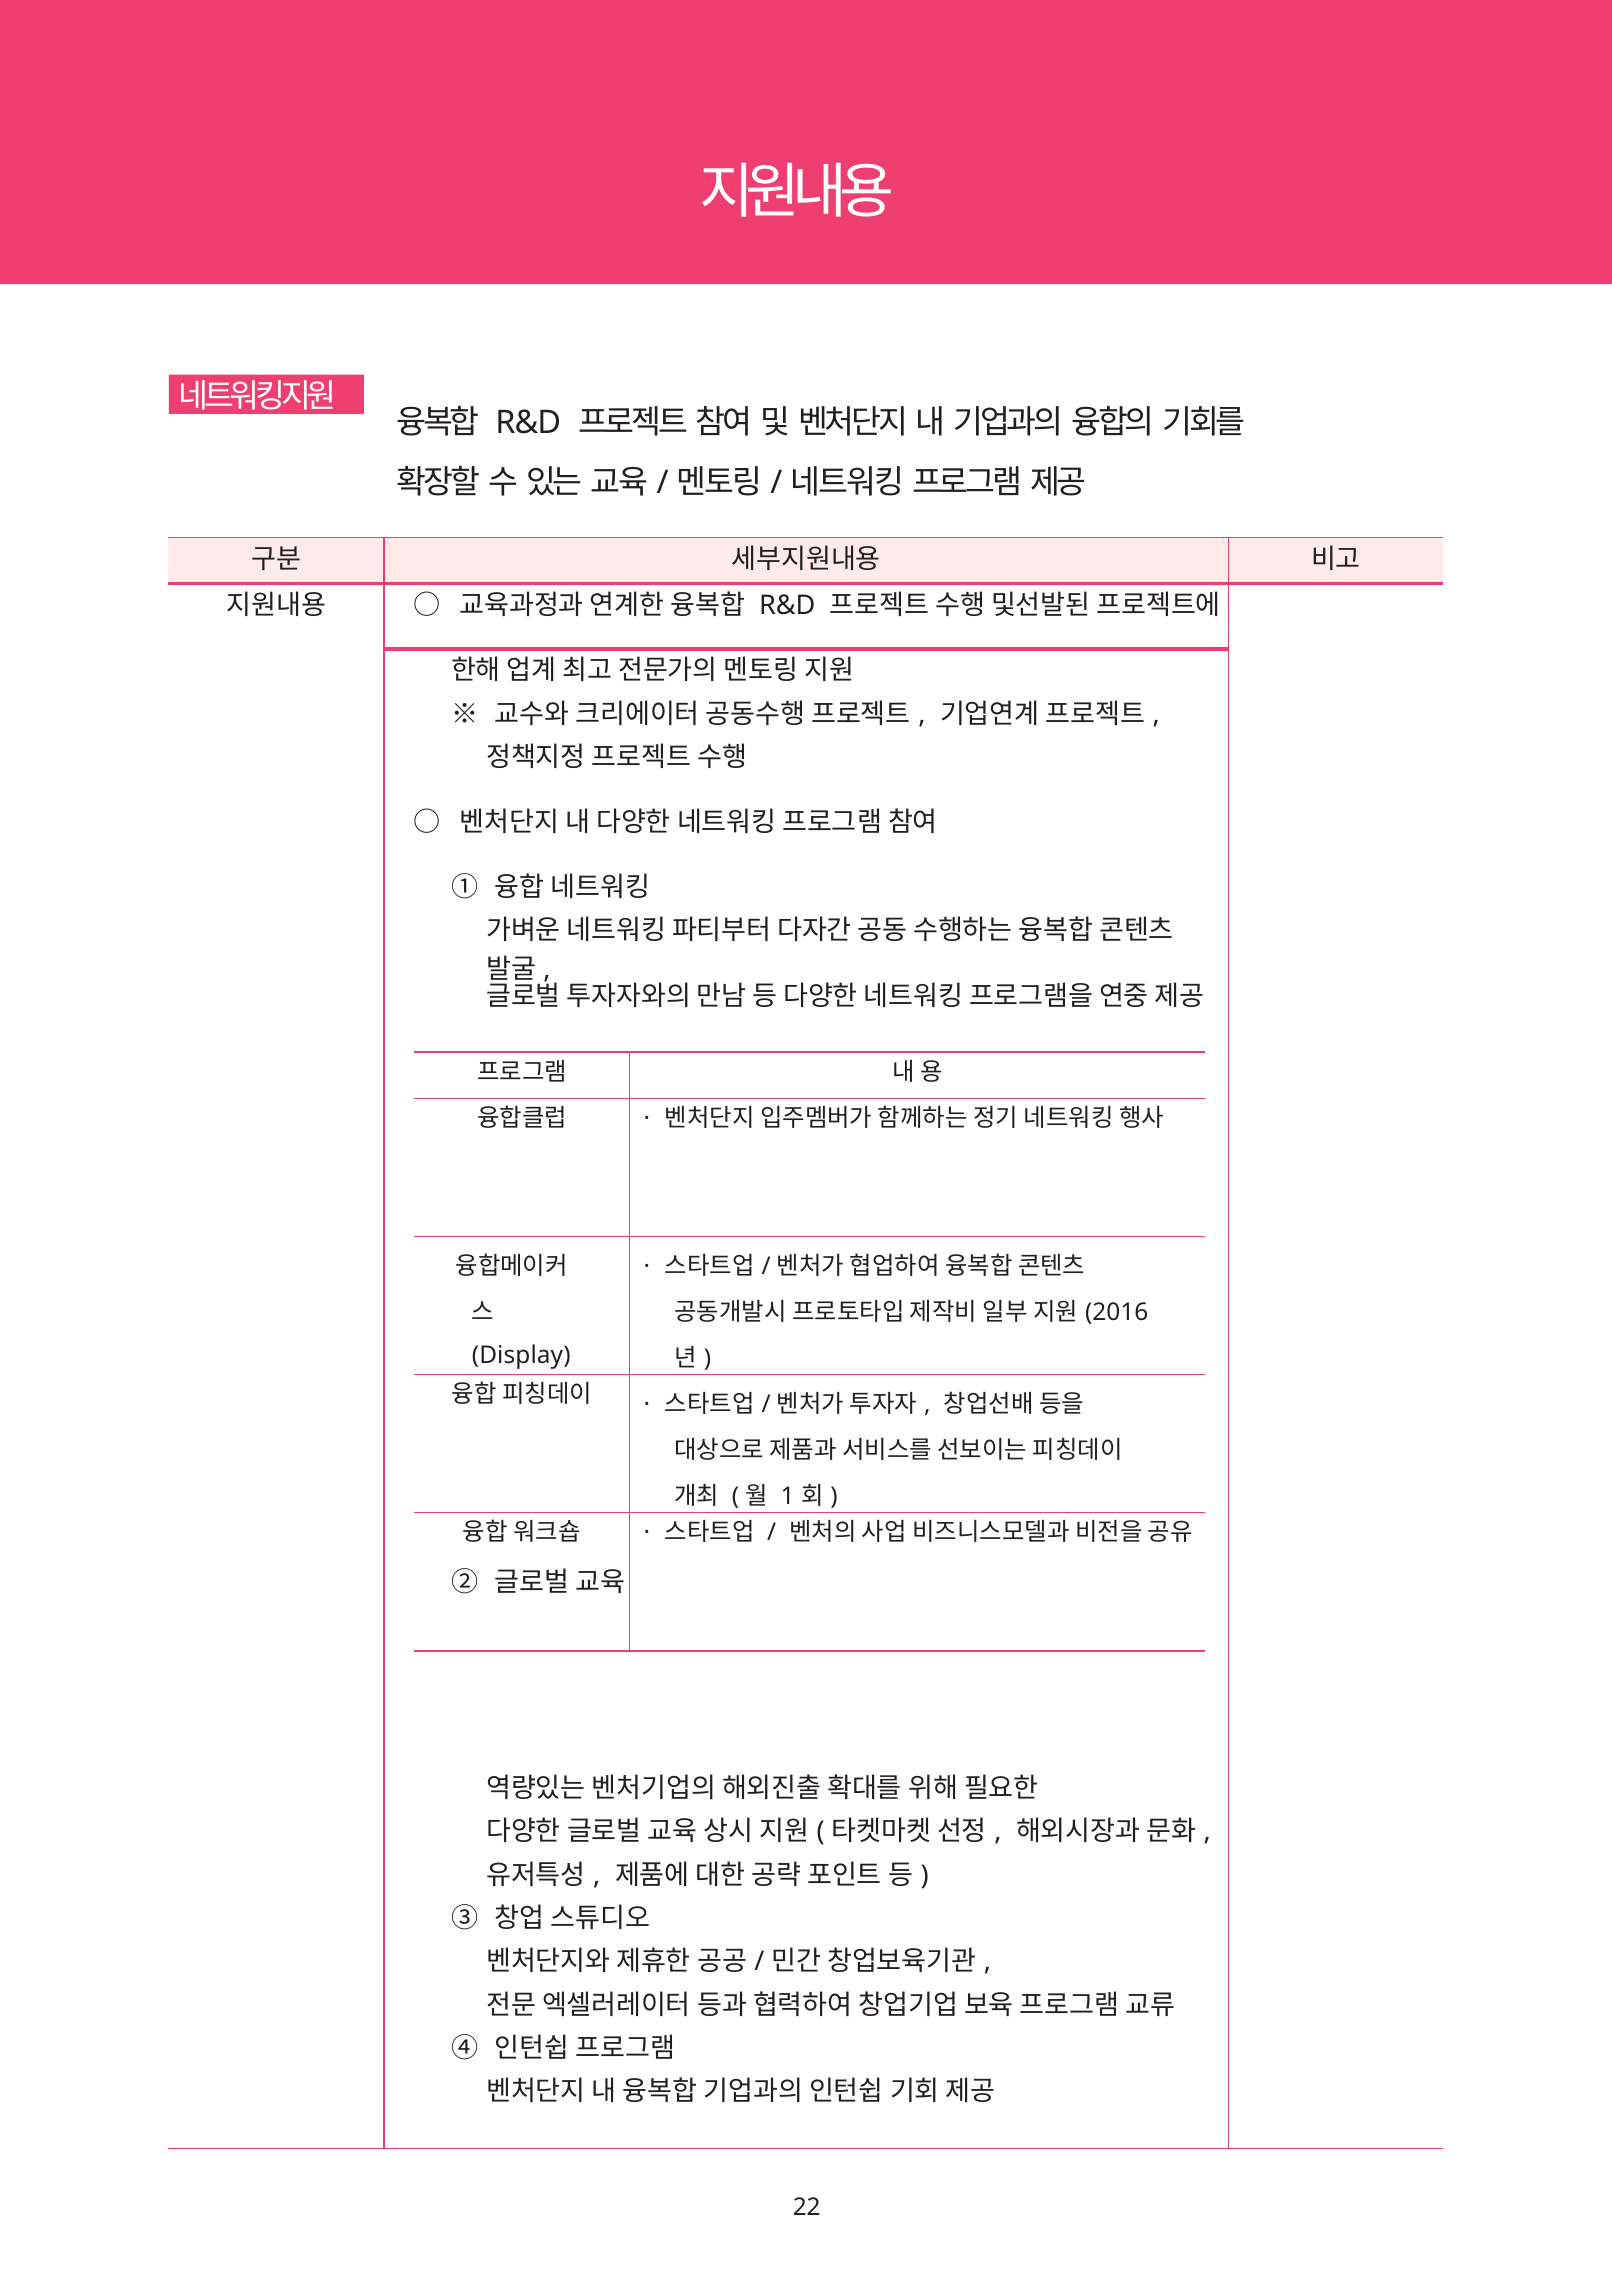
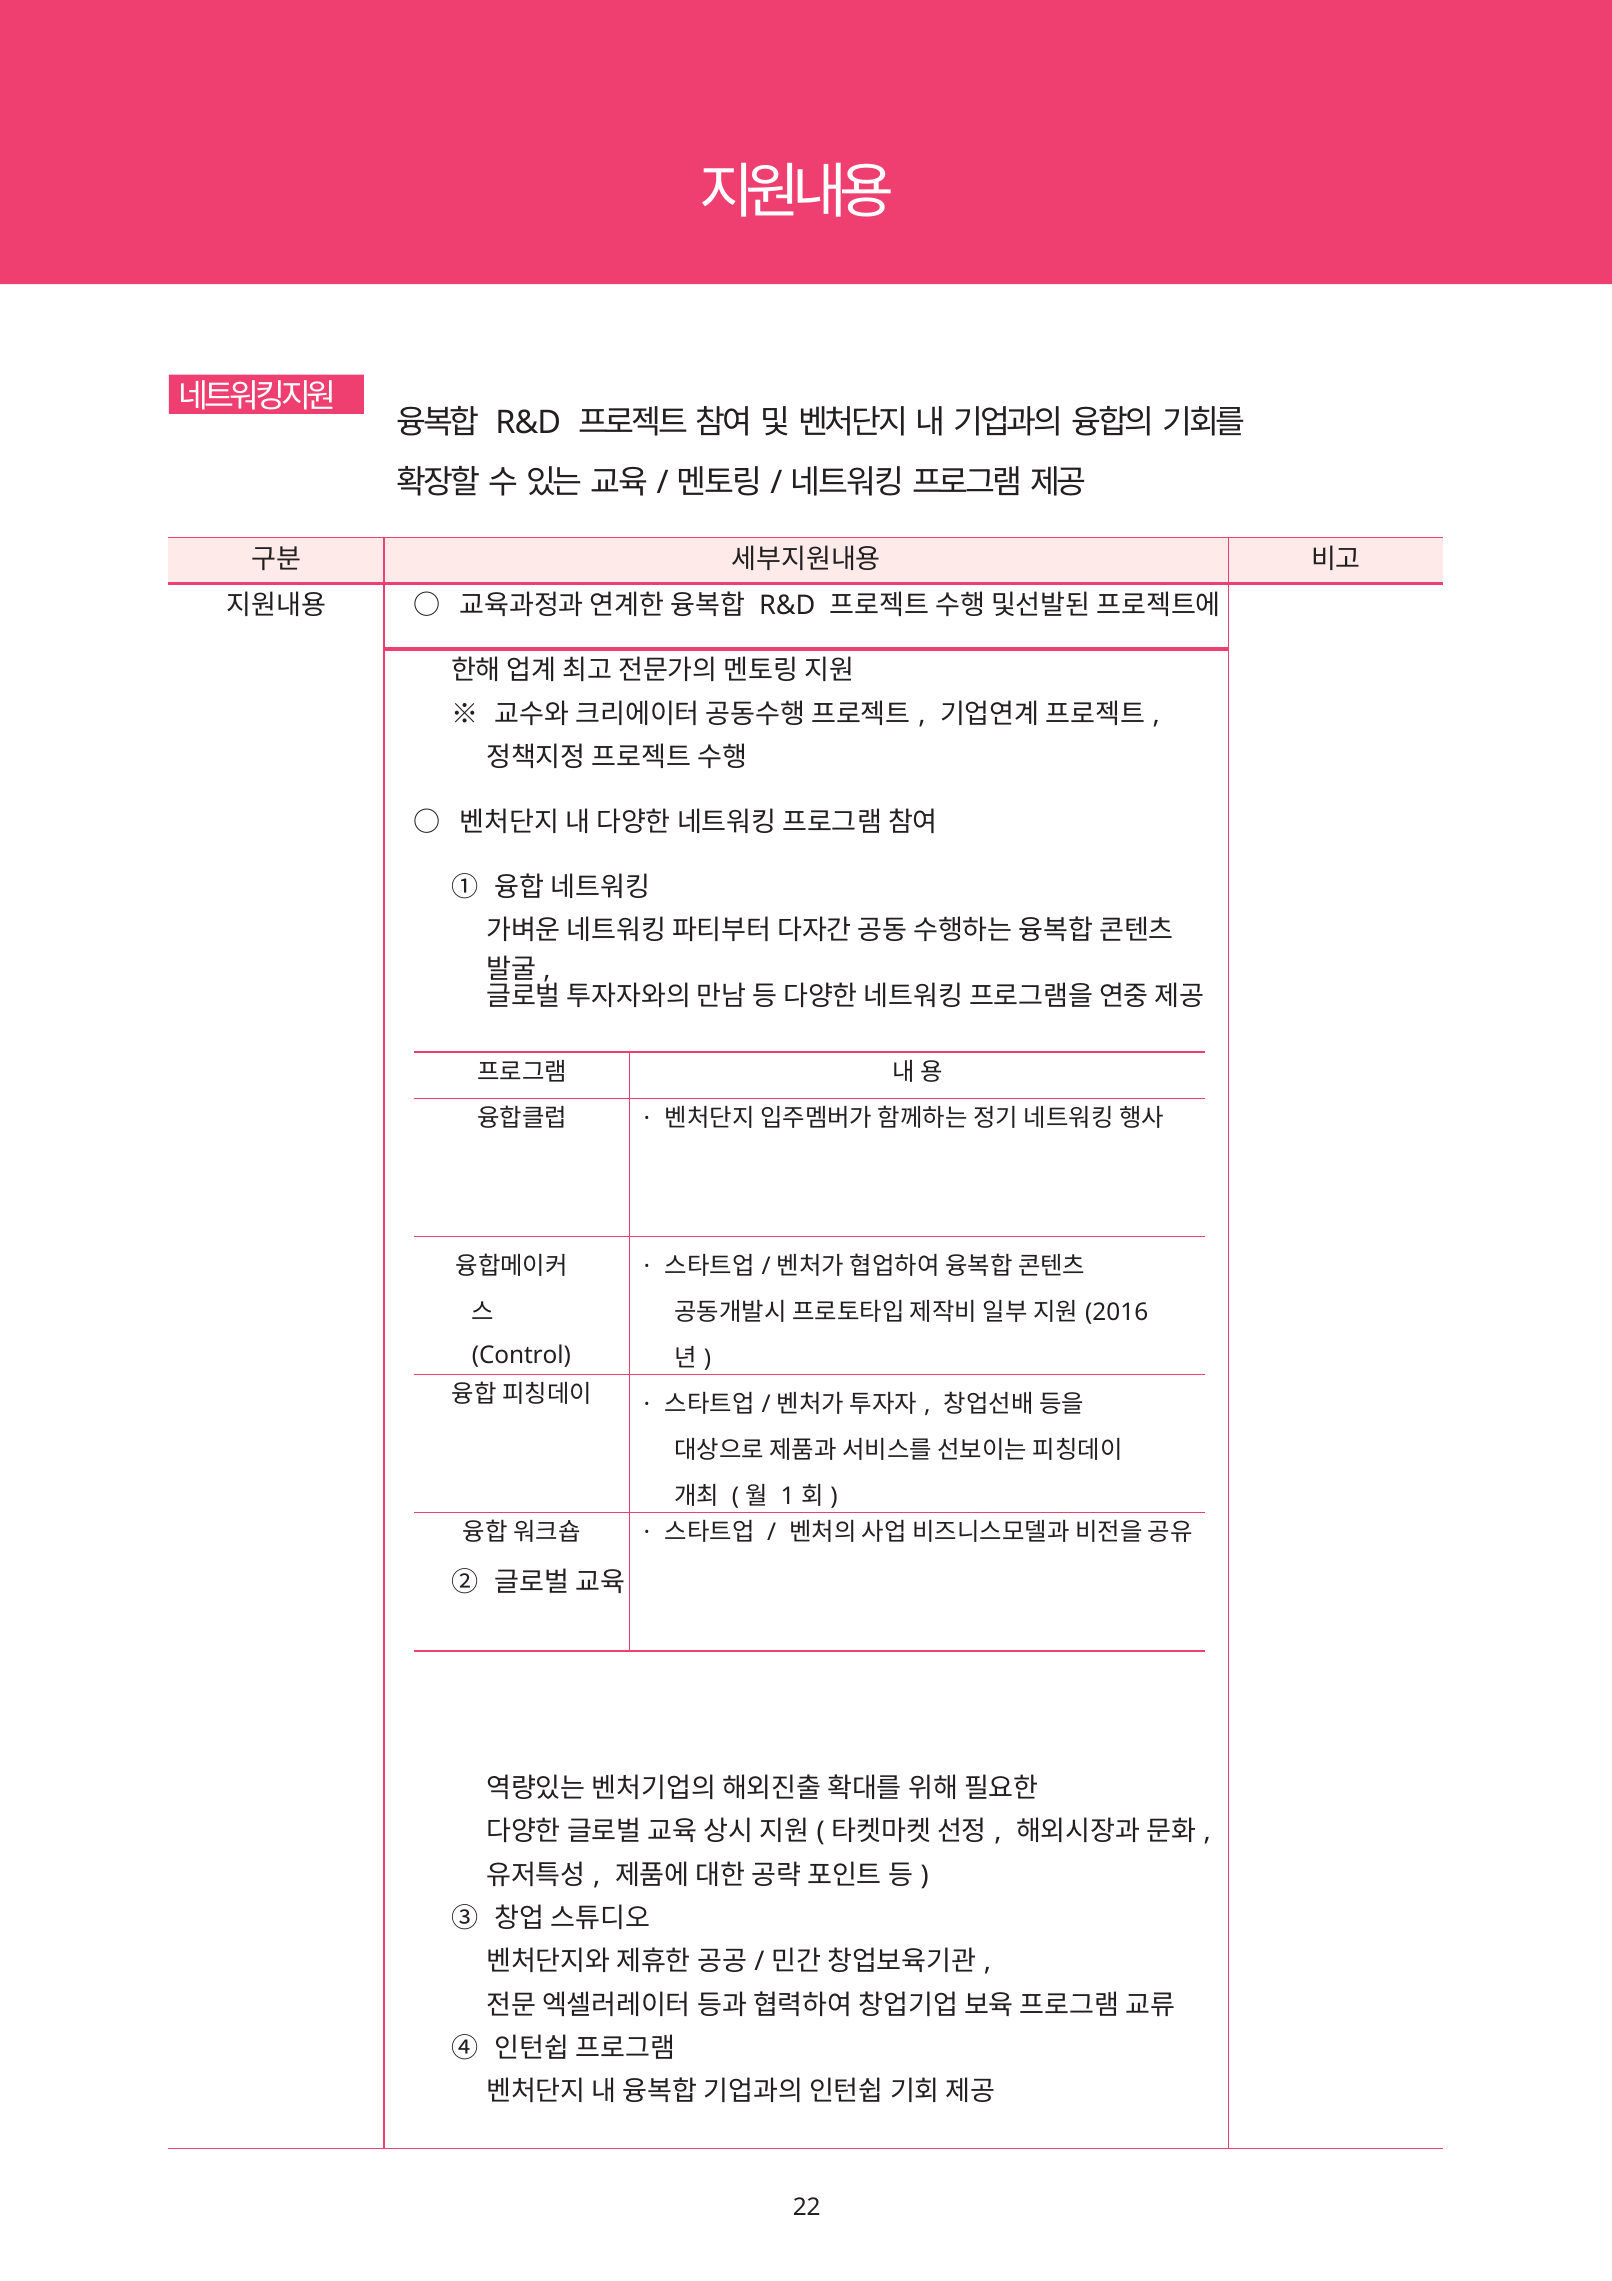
Display: Display -> Control
